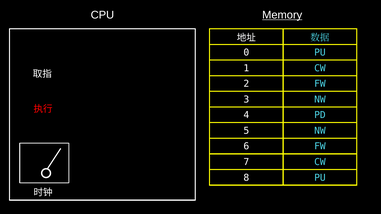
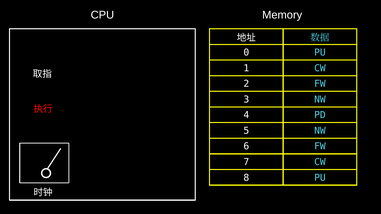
Memory underline: present -> none
